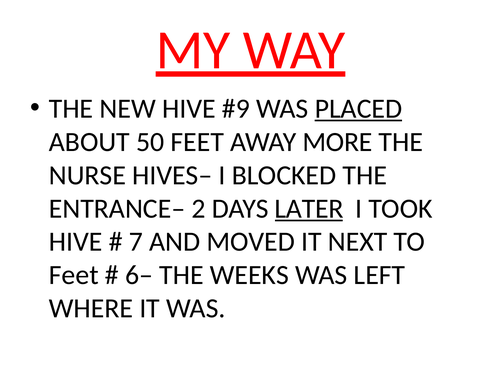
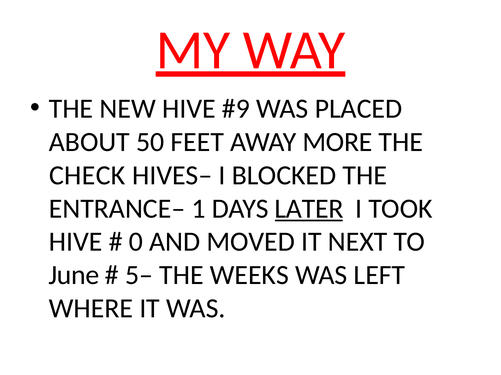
PLACED underline: present -> none
NURSE: NURSE -> CHECK
2: 2 -> 1
7: 7 -> 0
Feet at (74, 276): Feet -> June
6–: 6– -> 5–
